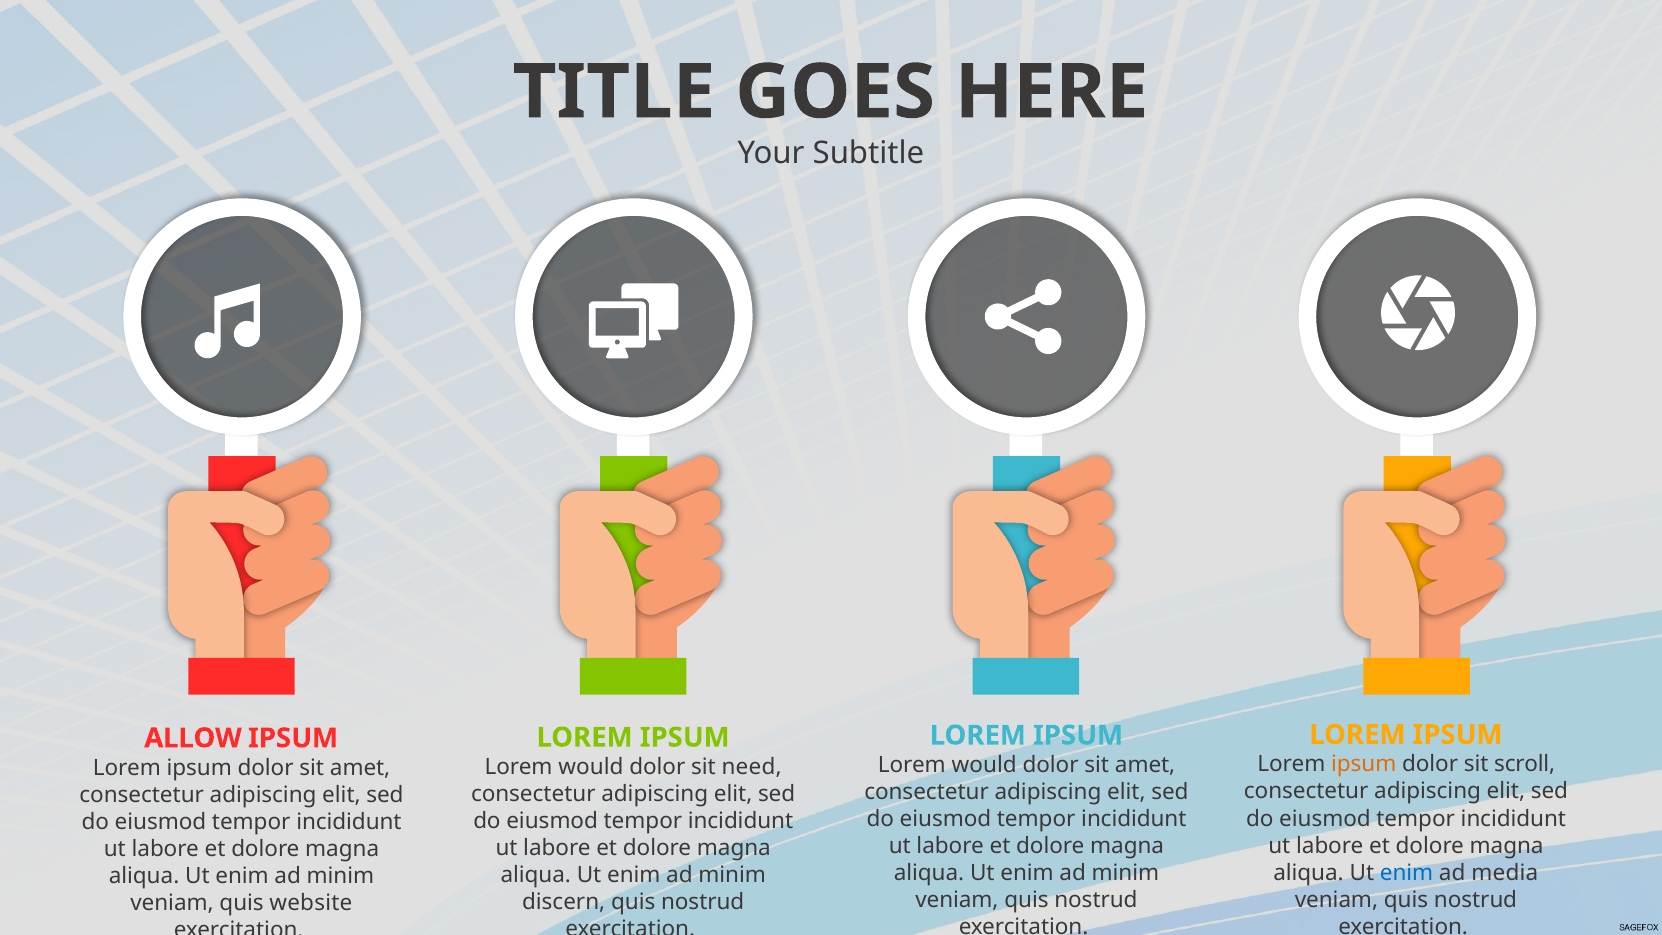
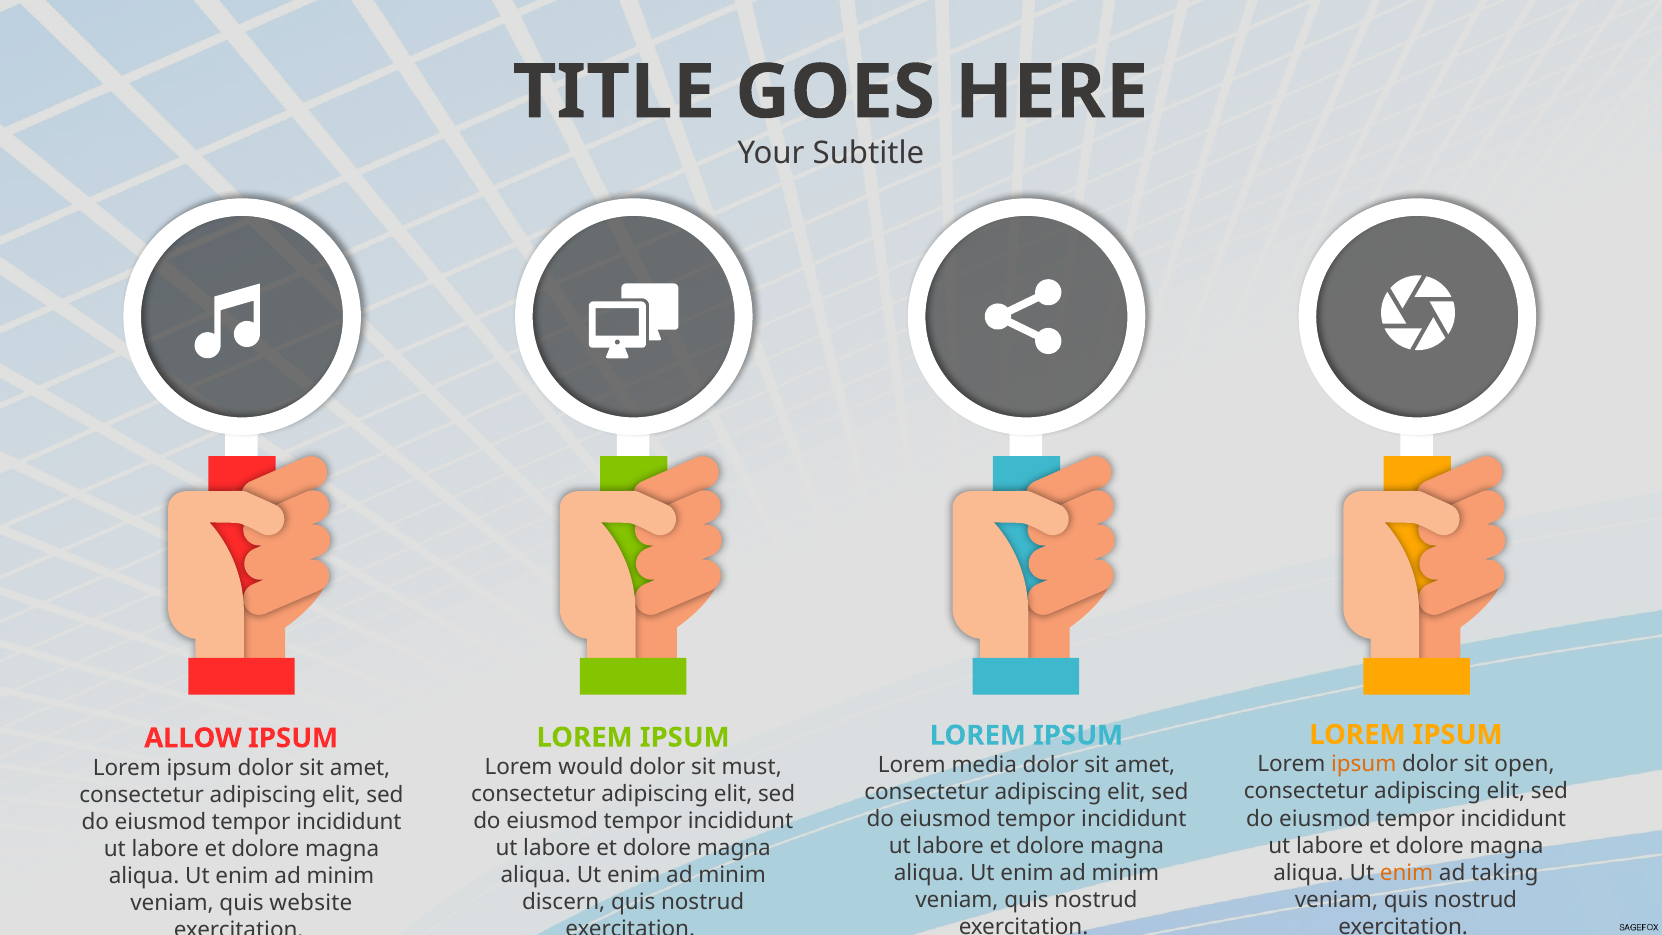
scroll: scroll -> open
would at (984, 765): would -> media
need: need -> must
enim at (1407, 873) colour: blue -> orange
media: media -> taking
